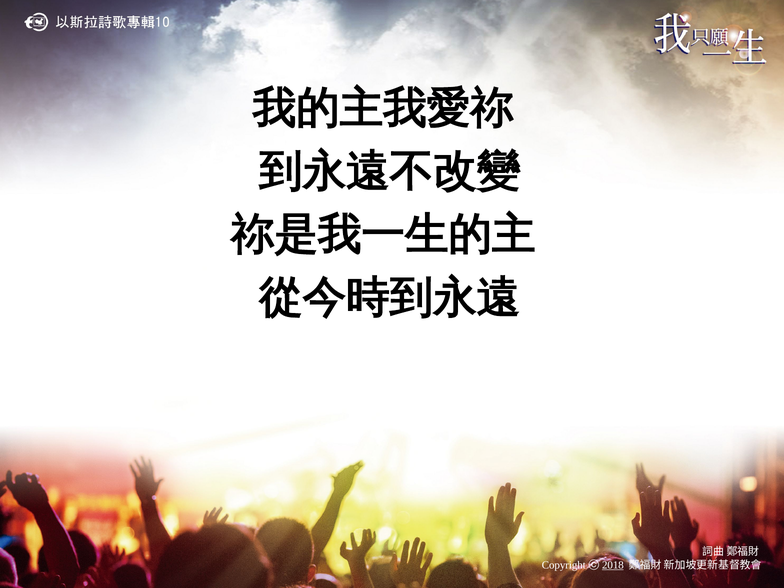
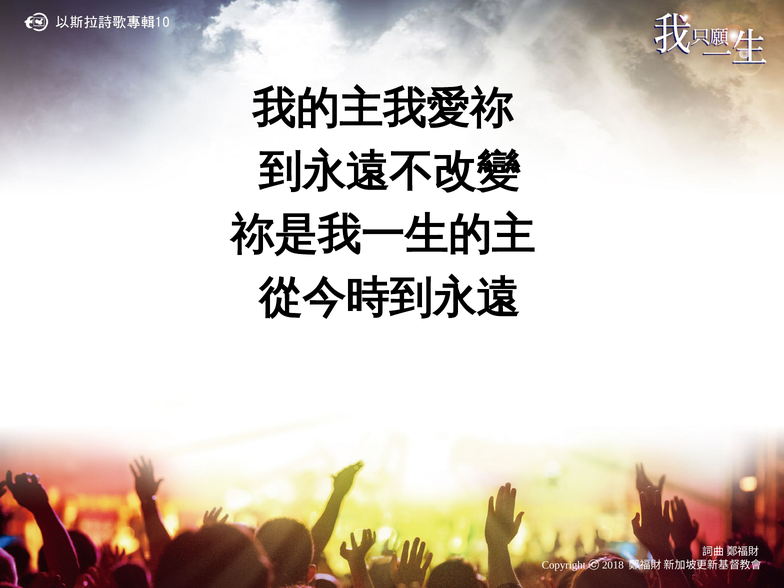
2018 underline: present -> none
